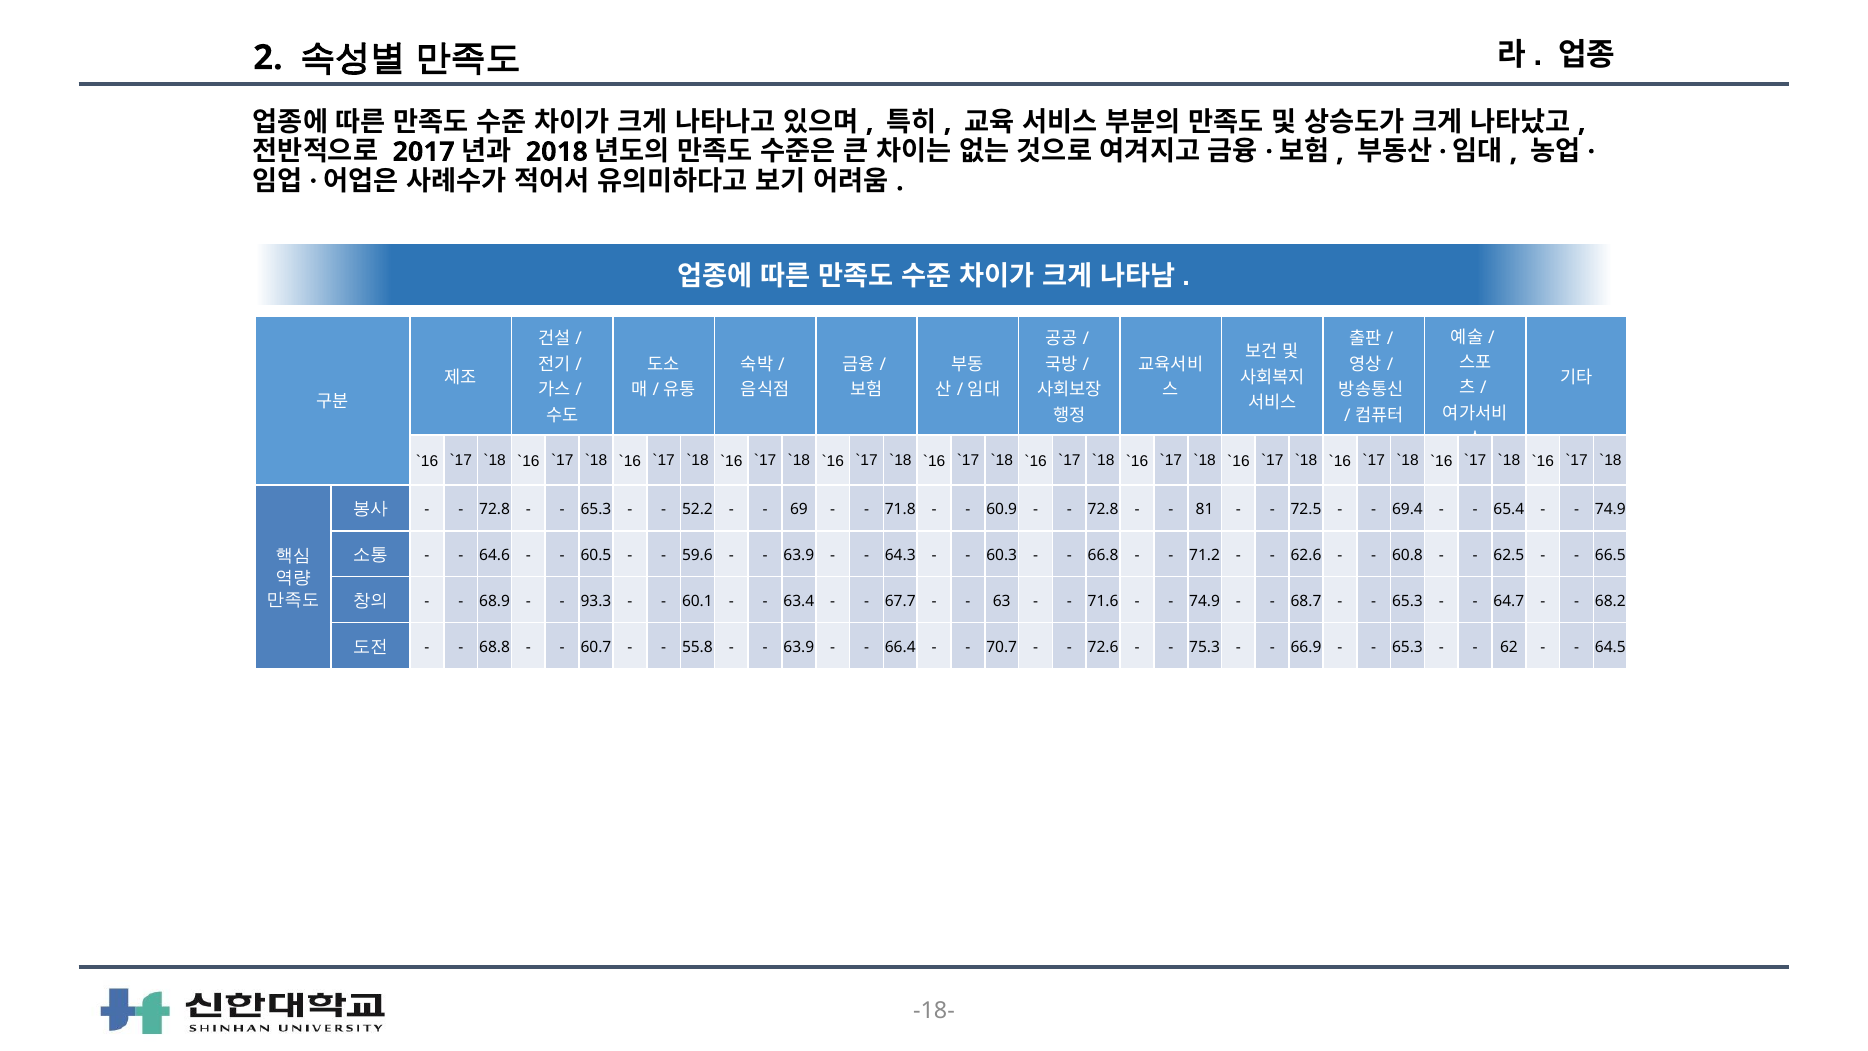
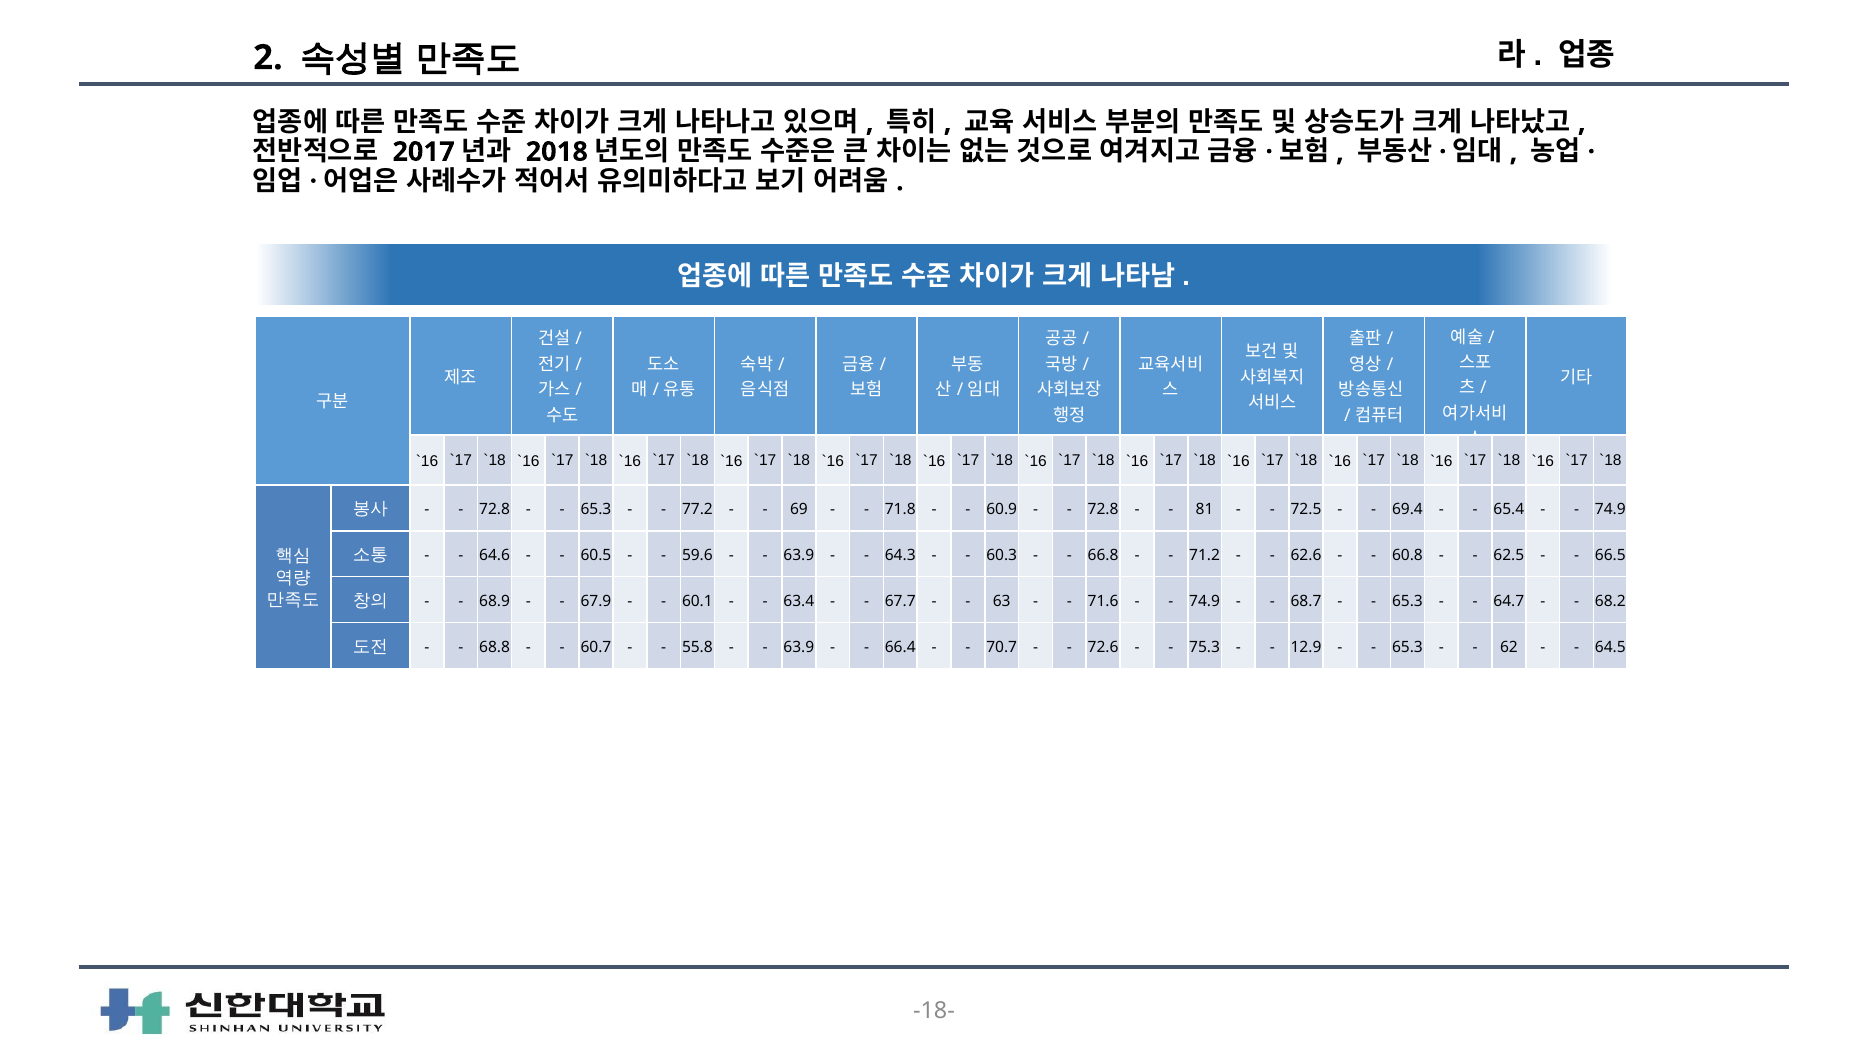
52.2: 52.2 -> 77.2
93.3: 93.3 -> 67.9
66.9: 66.9 -> 12.9
